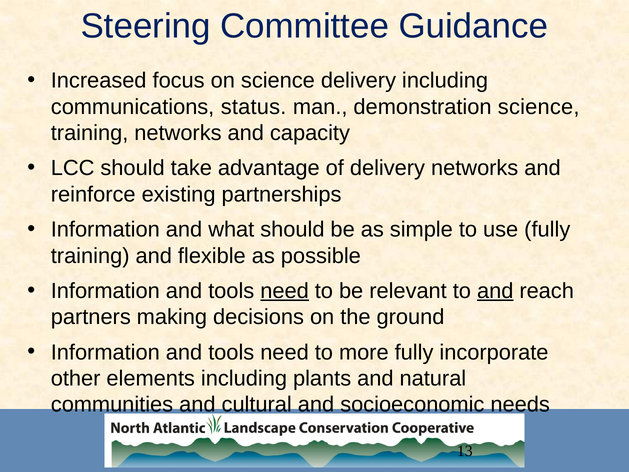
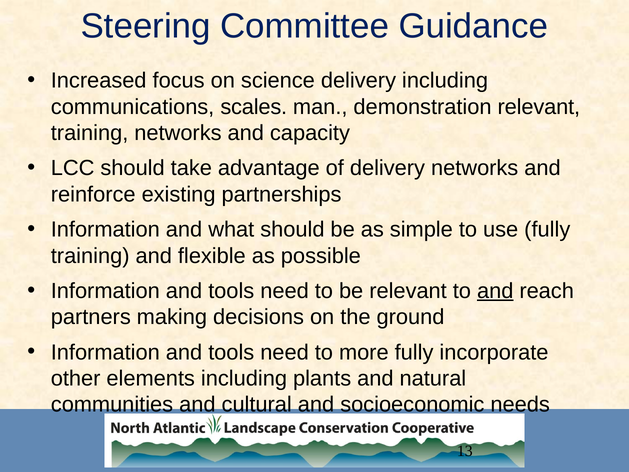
status: status -> scales
demonstration science: science -> relevant
need at (285, 291) underline: present -> none
